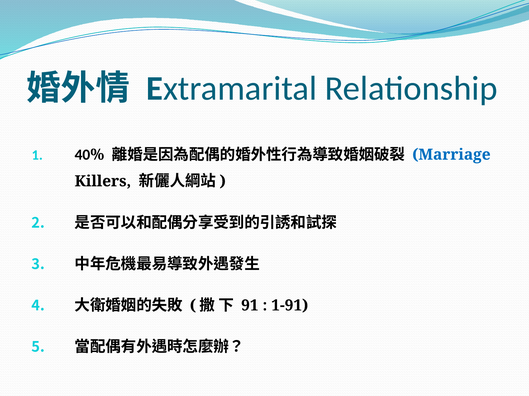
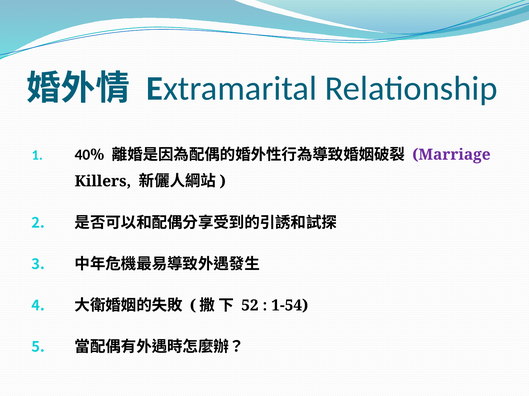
Marriage colour: blue -> purple
91: 91 -> 52
1-91: 1-91 -> 1-54
